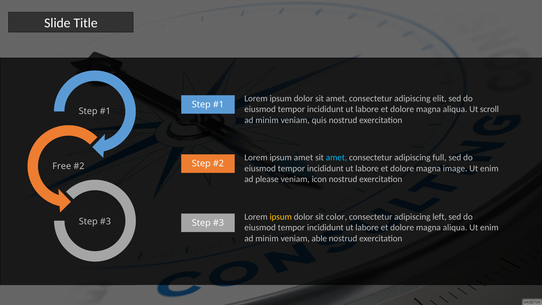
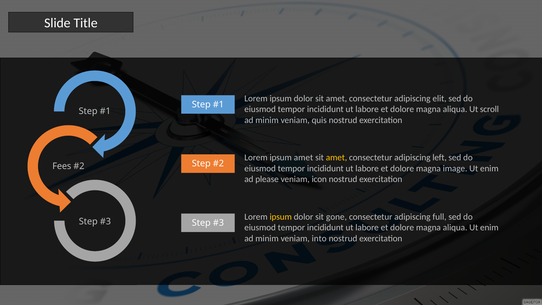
amet at (336, 158) colour: light blue -> yellow
full: full -> left
Free: Free -> Fees
color: color -> gone
left: left -> full
able: able -> into
